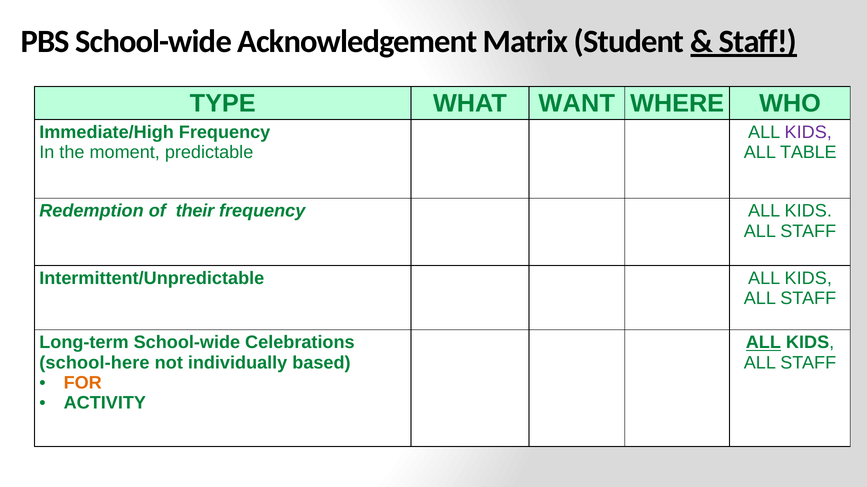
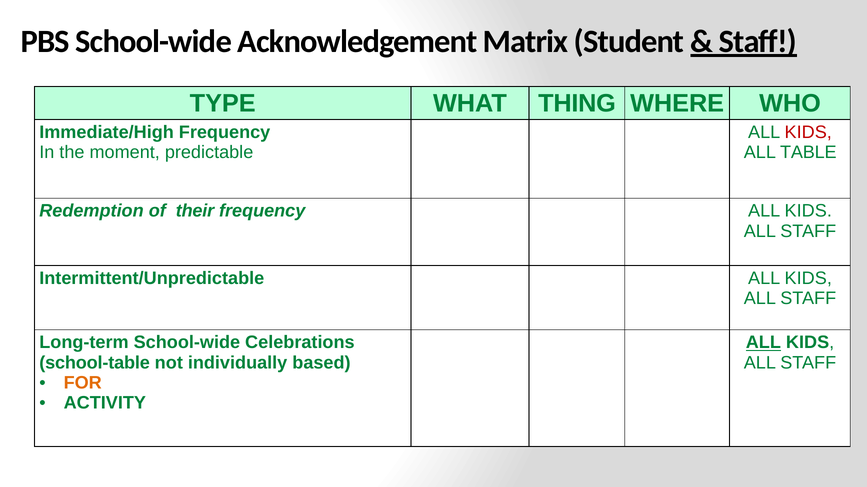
WANT: WANT -> THING
KIDS at (808, 133) colour: purple -> red
school-here: school-here -> school-table
